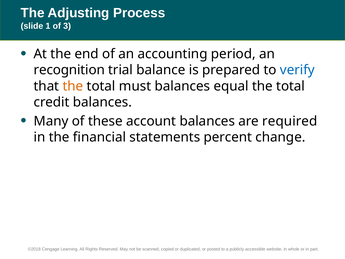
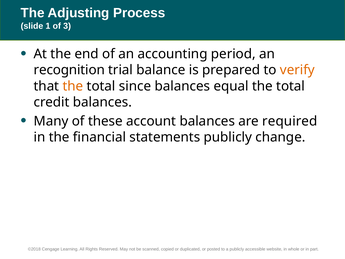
verify colour: blue -> orange
must: must -> since
statements percent: percent -> publicly
